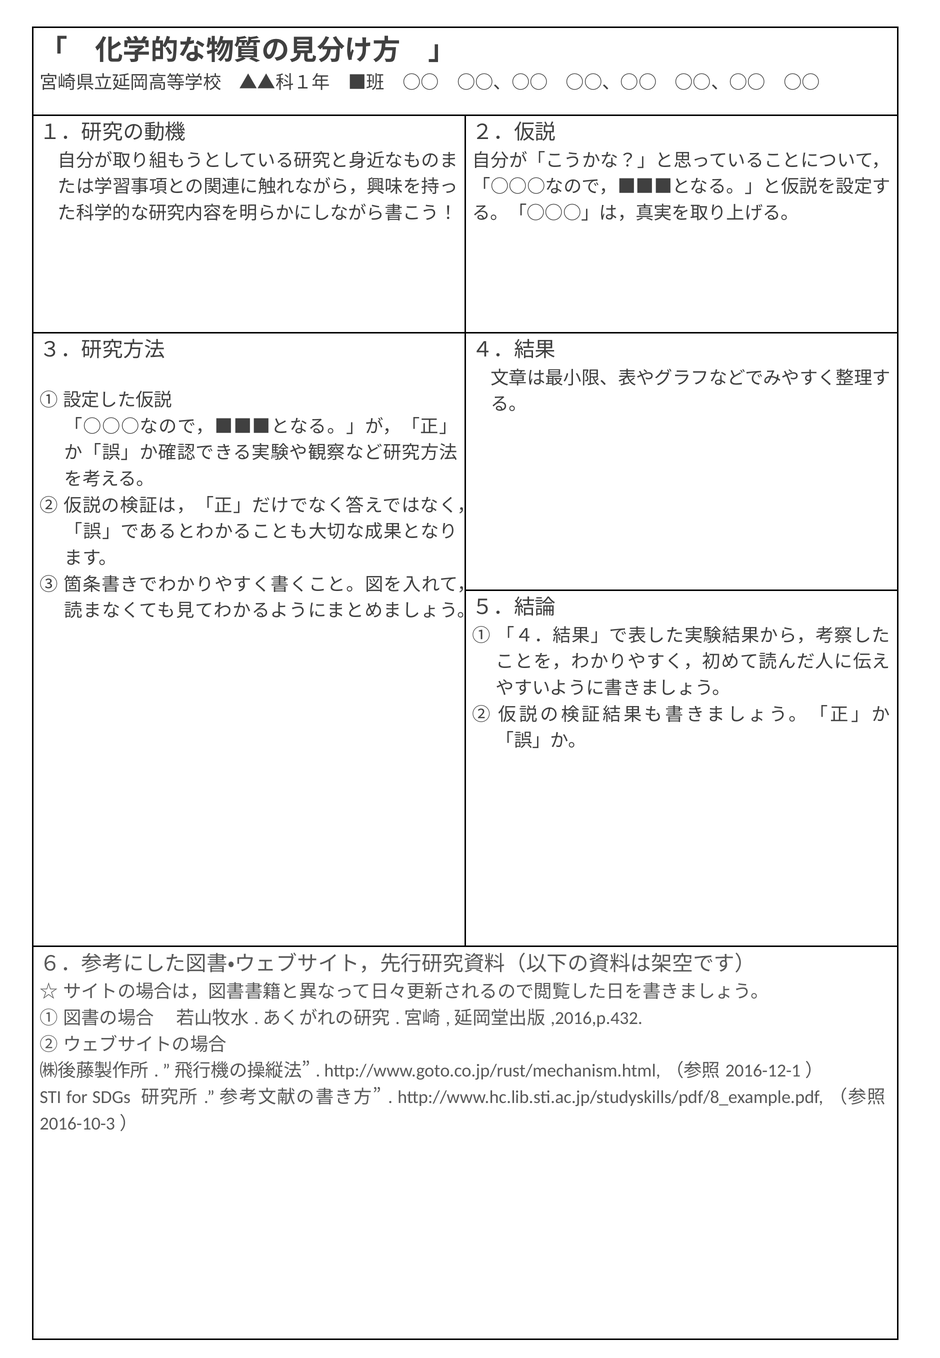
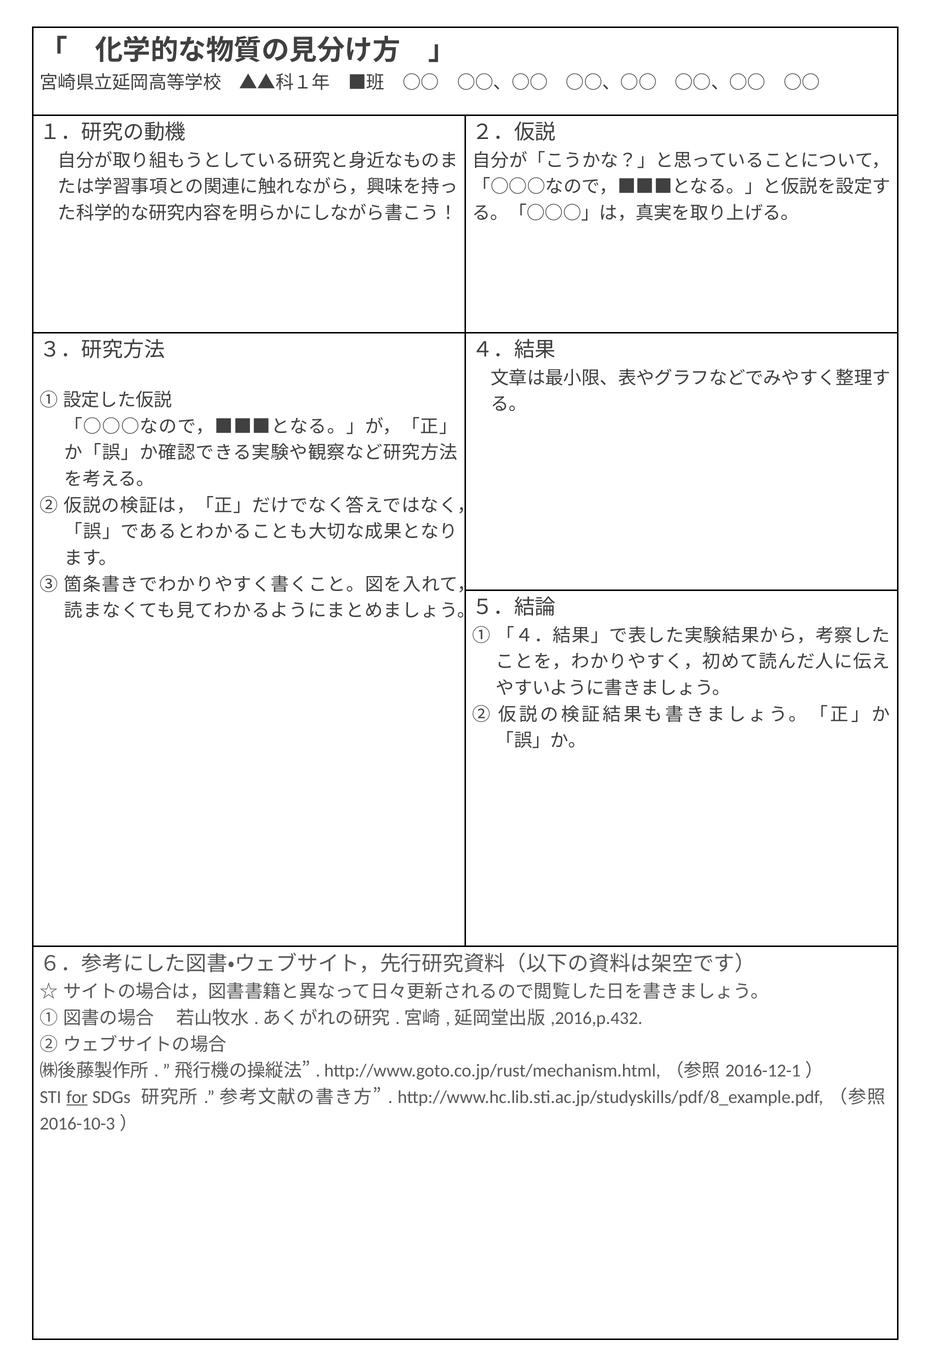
for underline: none -> present
